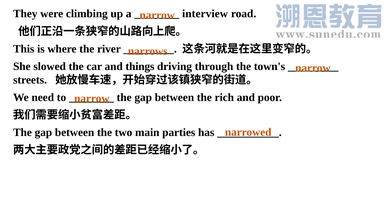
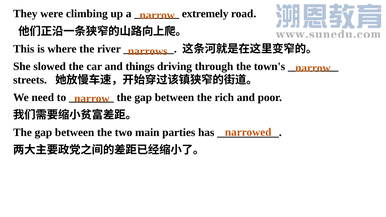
interview: interview -> extremely
